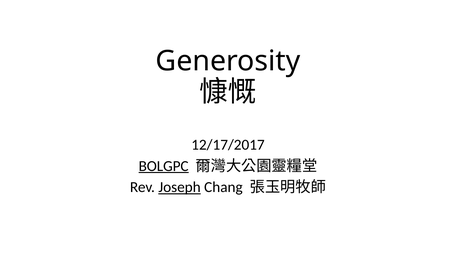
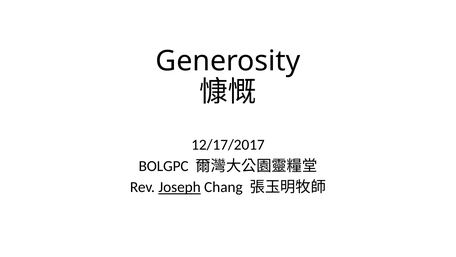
BOLGPC underline: present -> none
